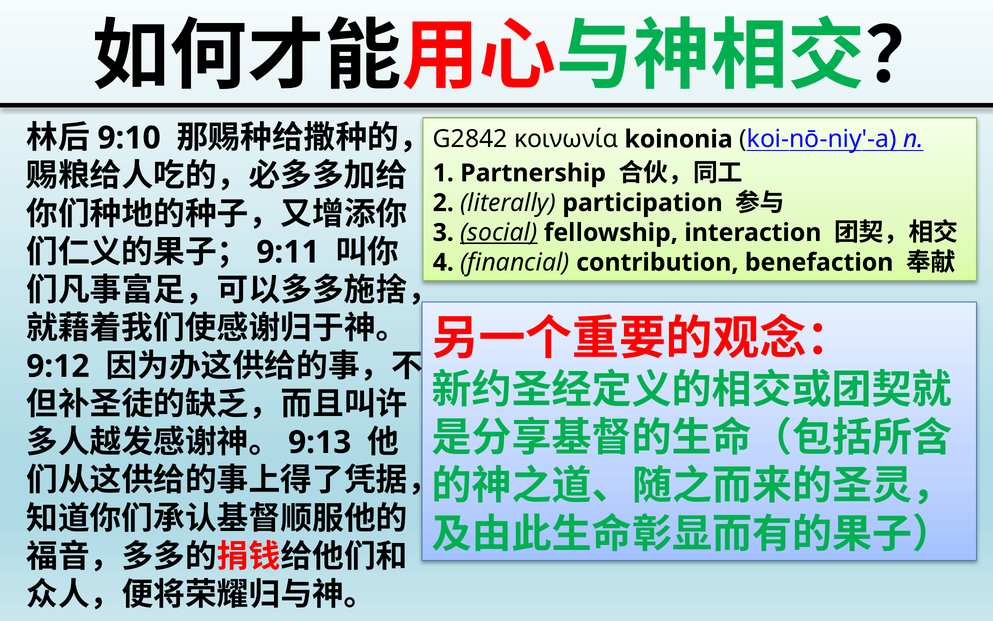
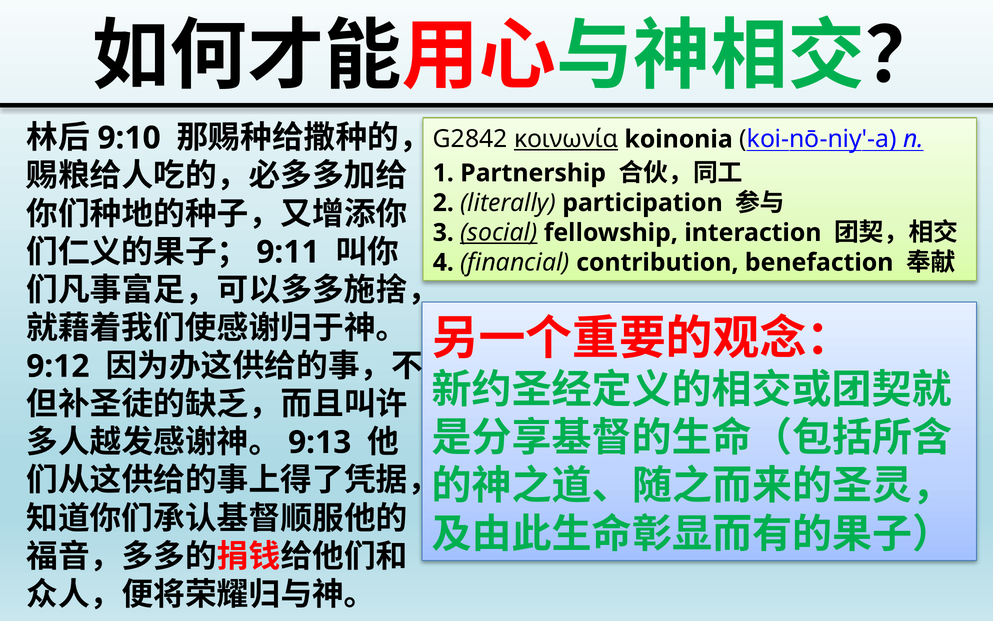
κοινωνία underline: none -> present
